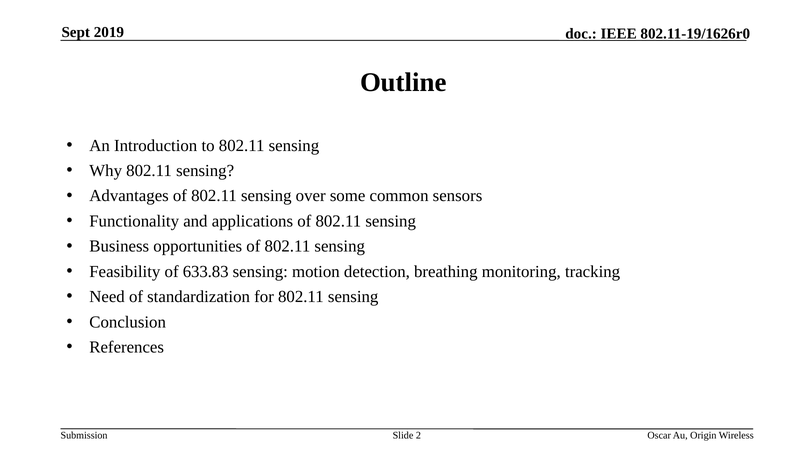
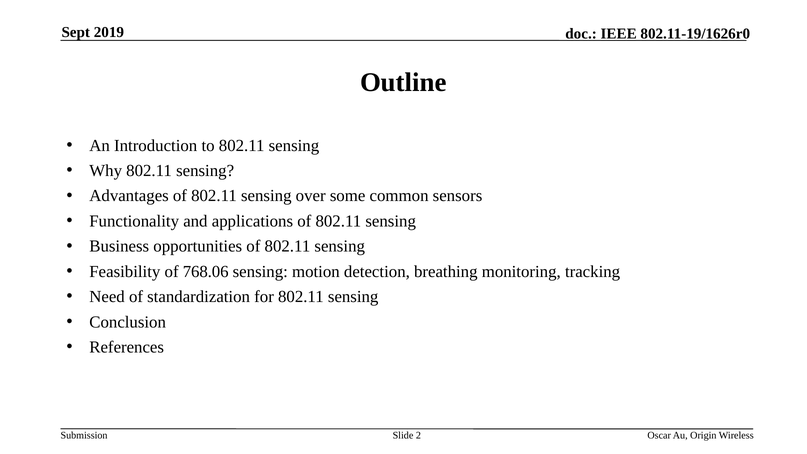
633.83: 633.83 -> 768.06
